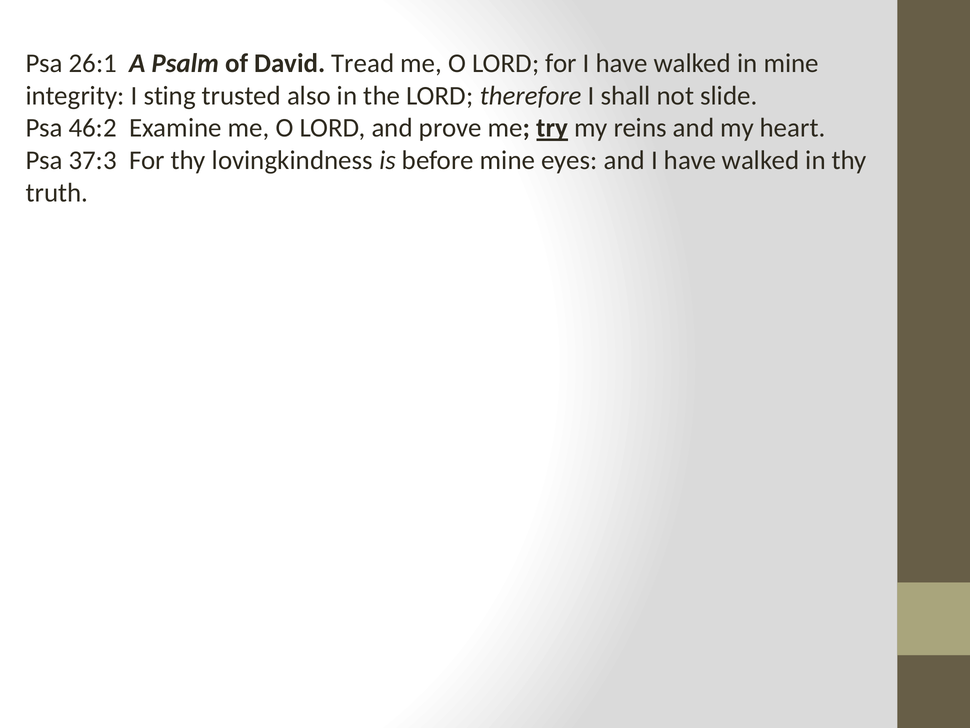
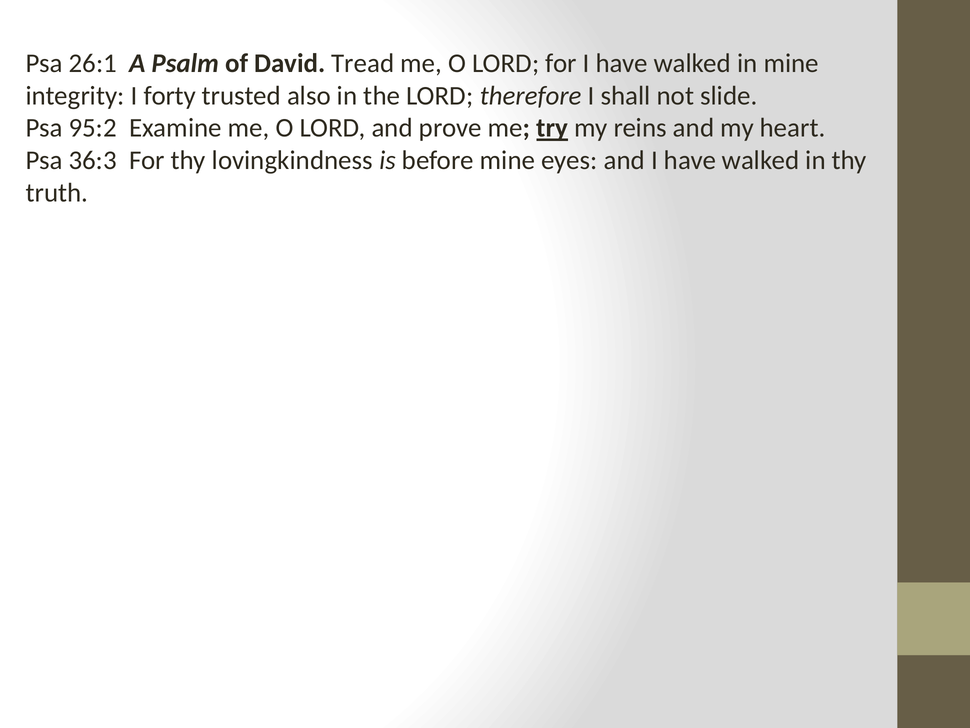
sting: sting -> forty
46:2: 46:2 -> 95:2
37:3: 37:3 -> 36:3
